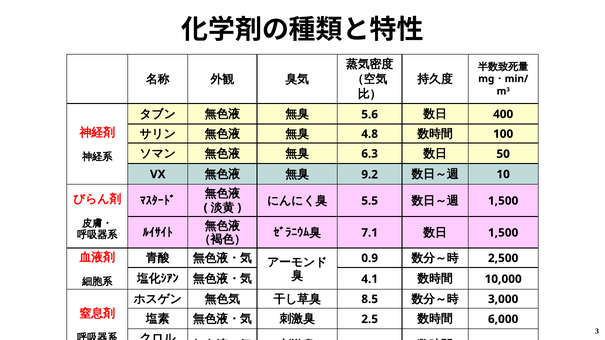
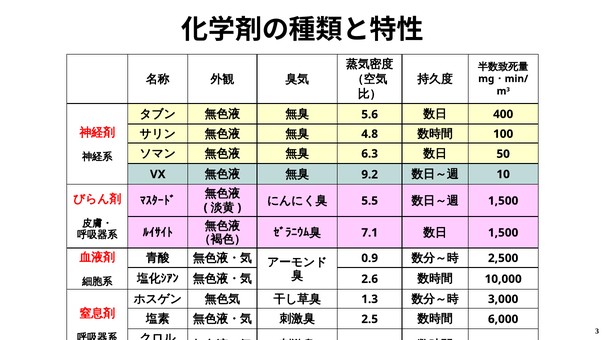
4.1: 4.1 -> 2.6
8.5: 8.5 -> 1.3
